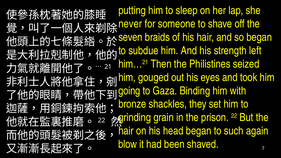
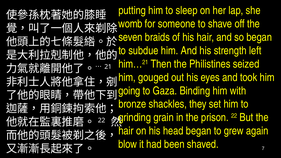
never: never -> womb
such: such -> grew
